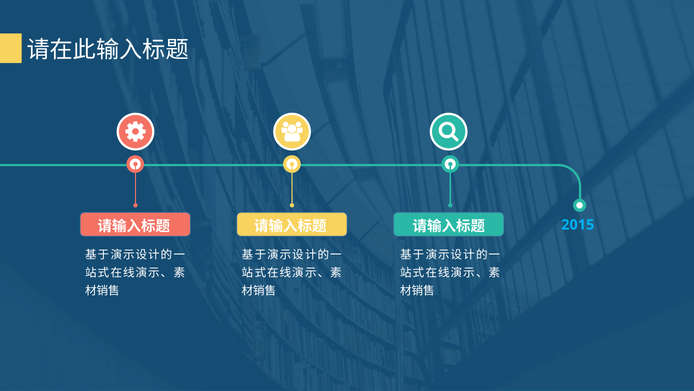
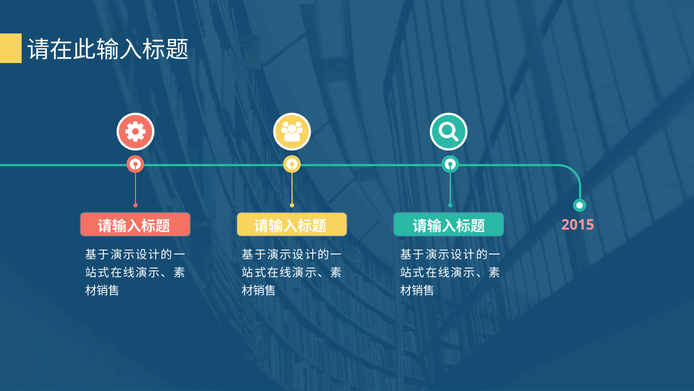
2015 colour: light blue -> pink
